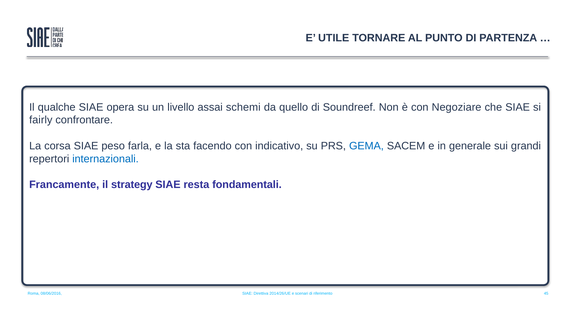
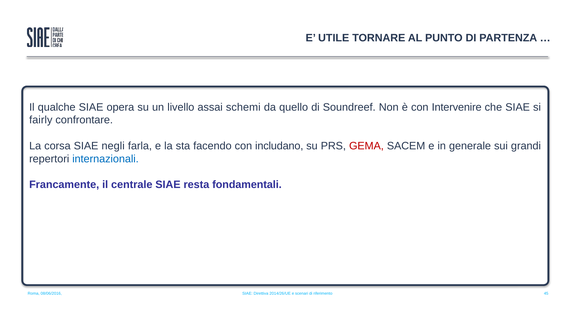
Negoziare: Negoziare -> Intervenire
peso: peso -> negli
indicativo: indicativo -> includano
GEMA colour: blue -> red
strategy: strategy -> centrale
